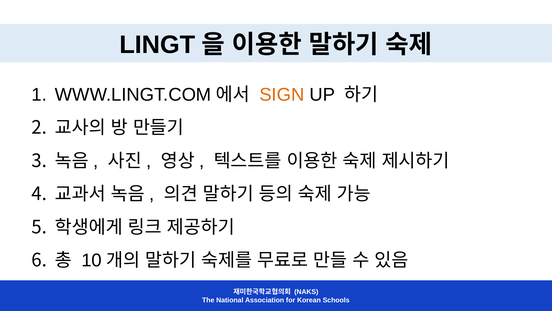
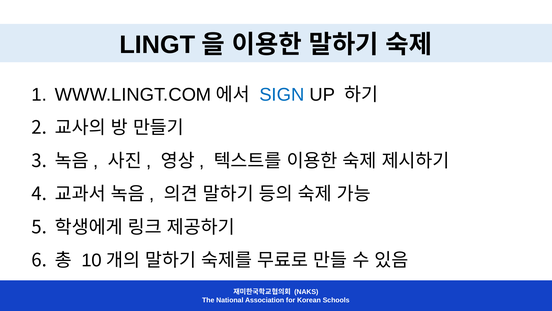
SIGN colour: orange -> blue
